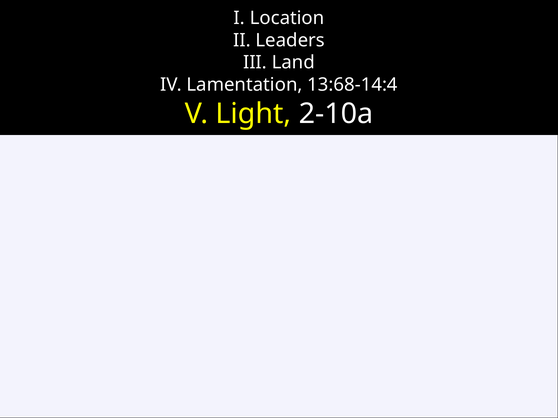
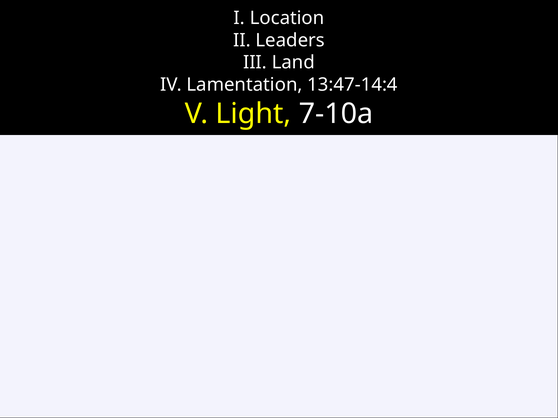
13:68-14:4: 13:68-14:4 -> 13:47-14:4
2-10a: 2-10a -> 7-10a
